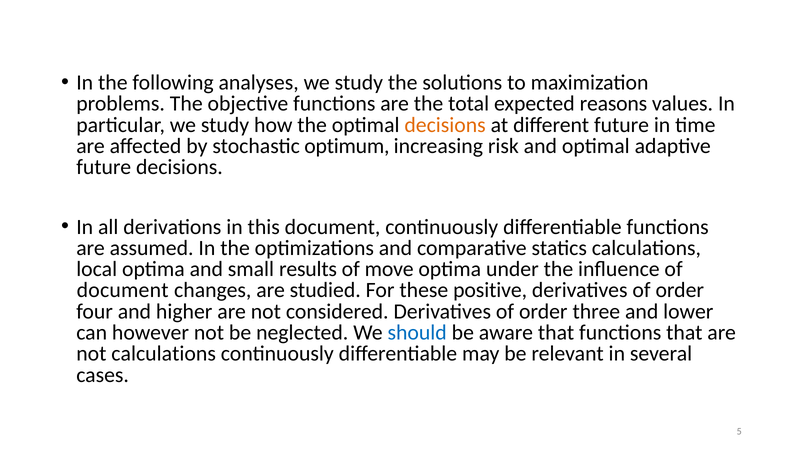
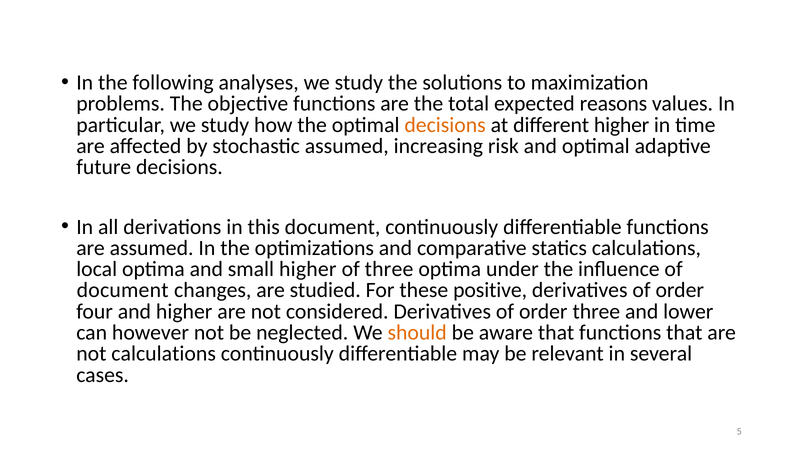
different future: future -> higher
stochastic optimum: optimum -> assumed
small results: results -> higher
of move: move -> three
should colour: blue -> orange
